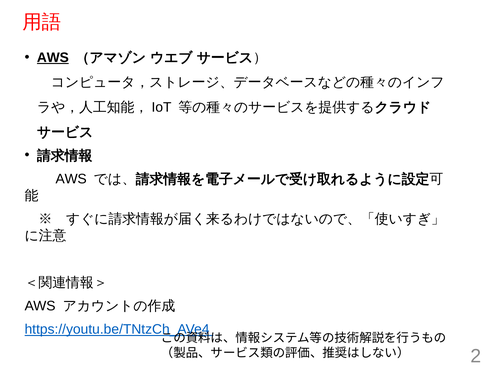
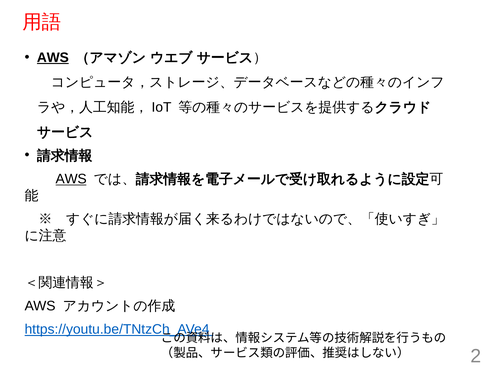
AWS at (71, 179) underline: none -> present
